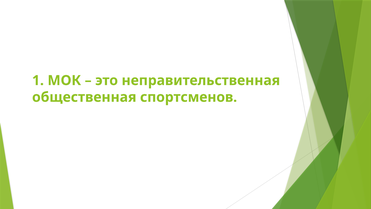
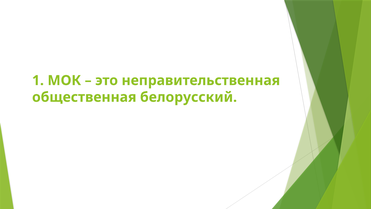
спортсменов: спортсменов -> белорусский
